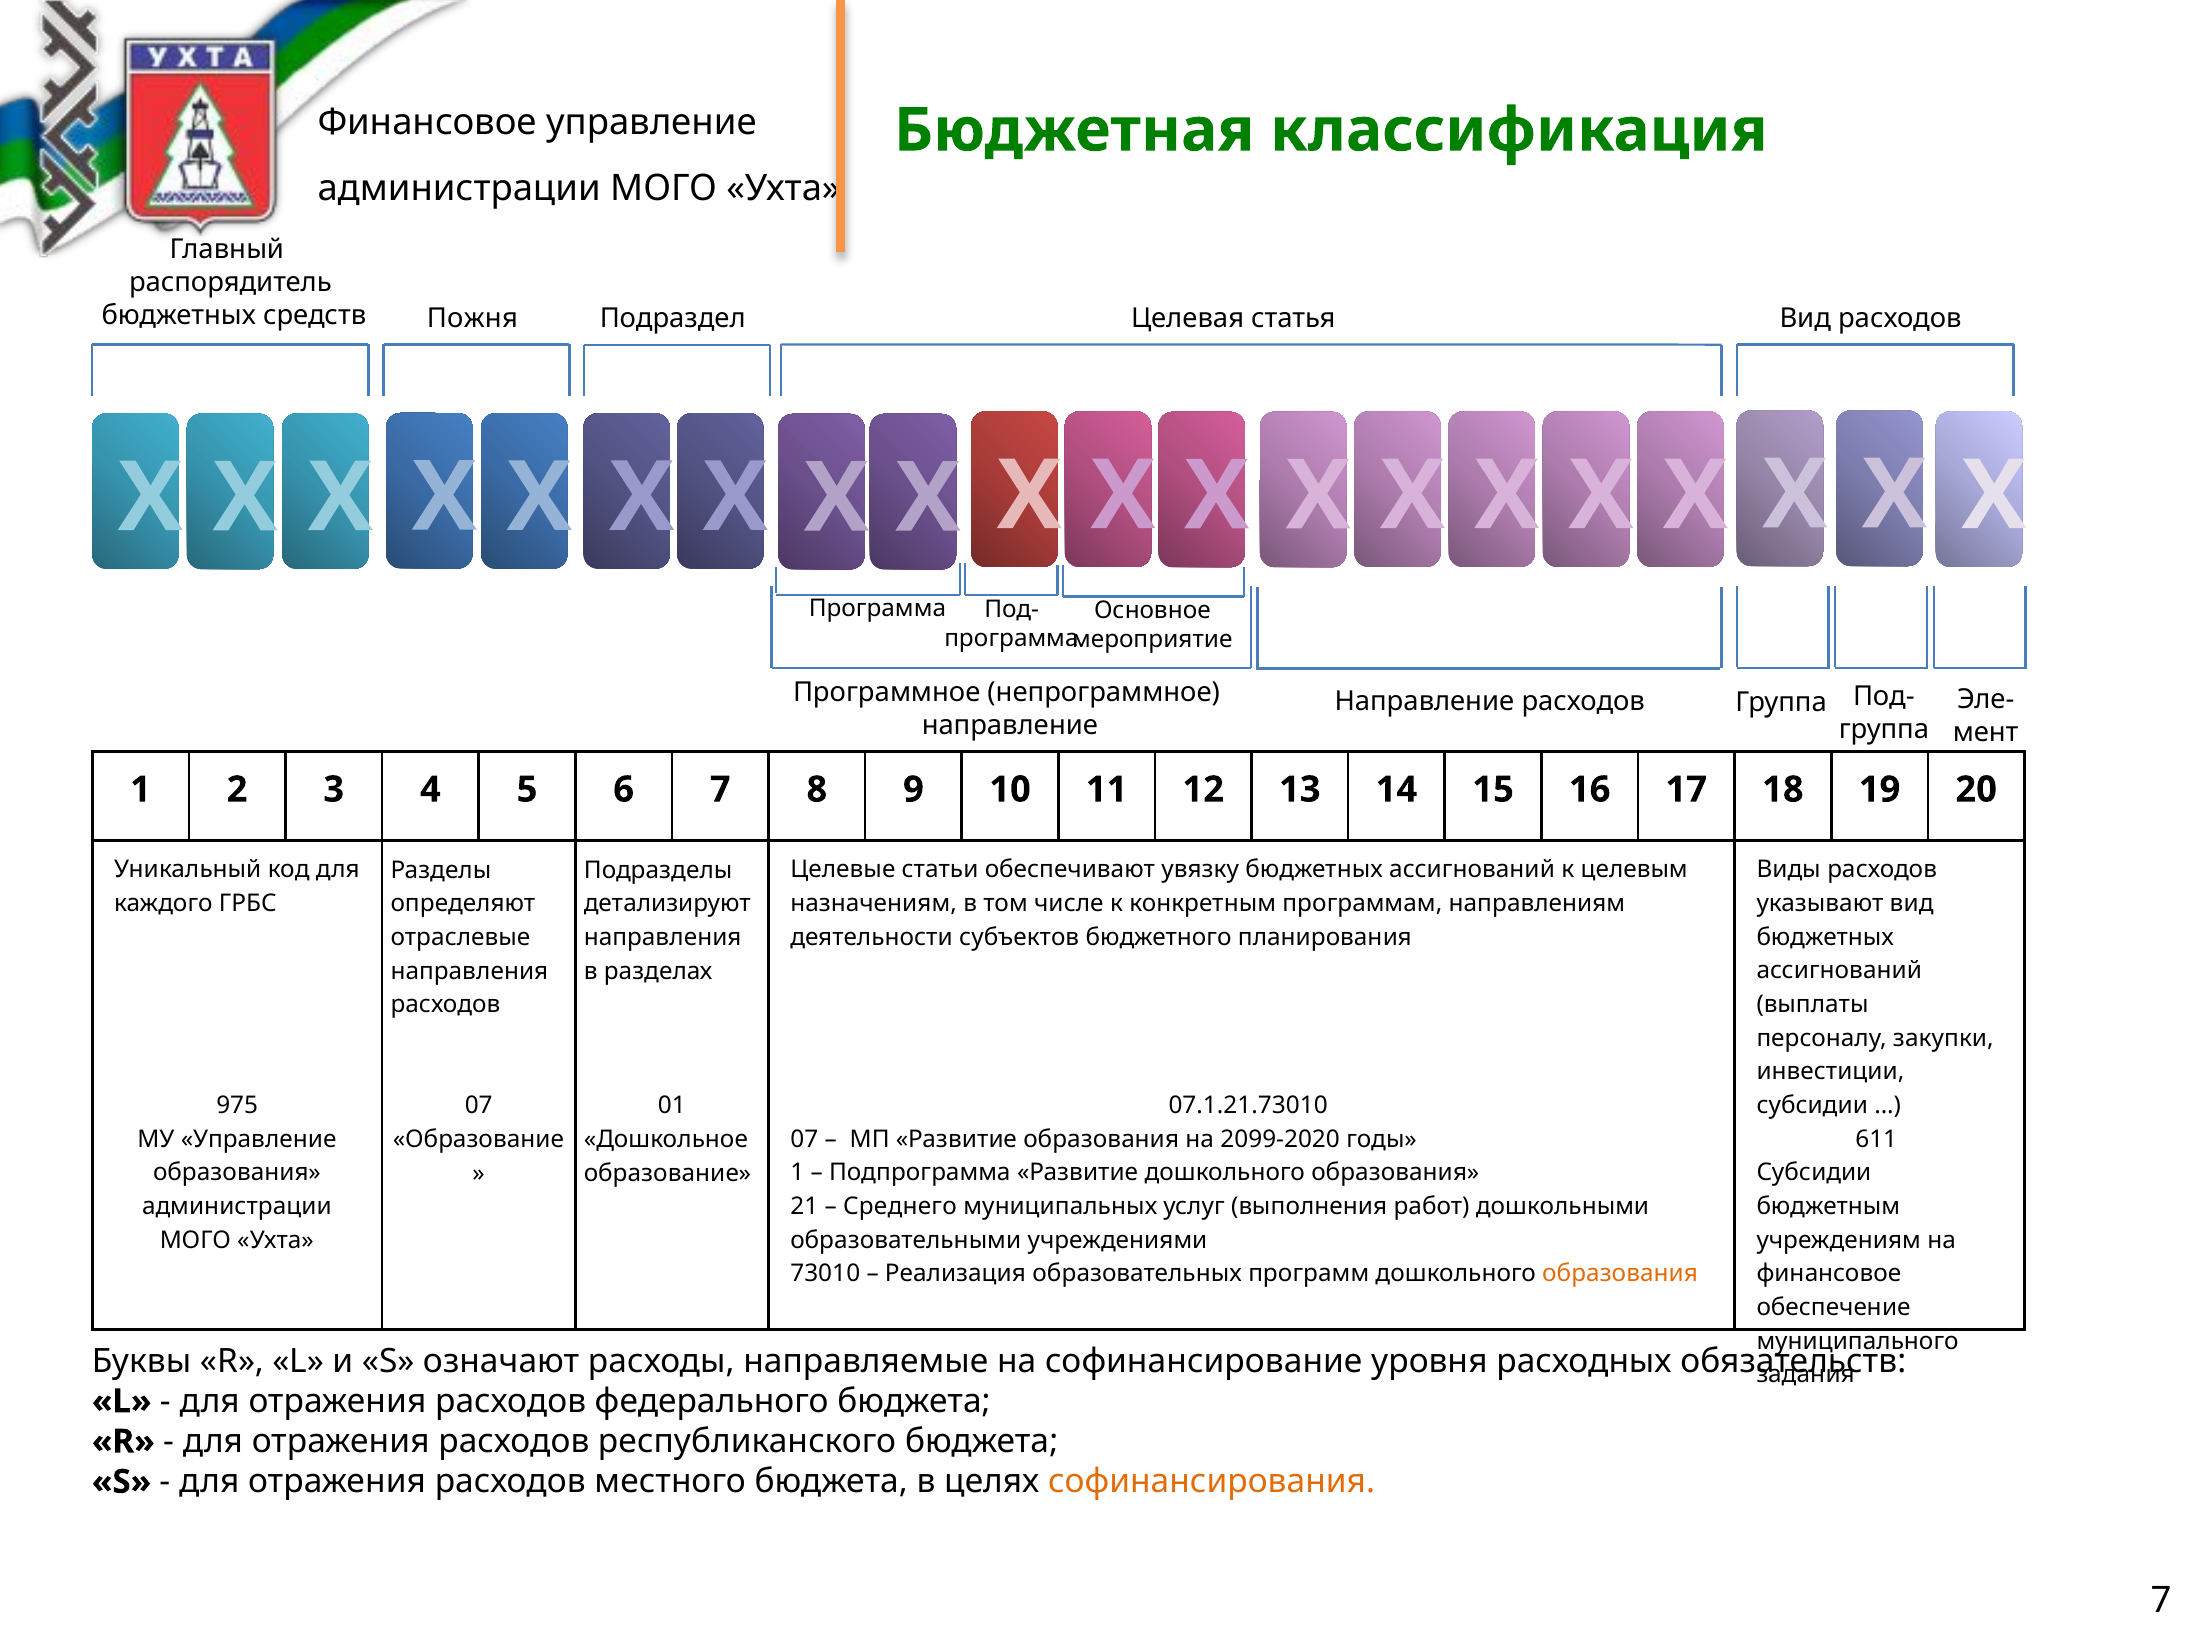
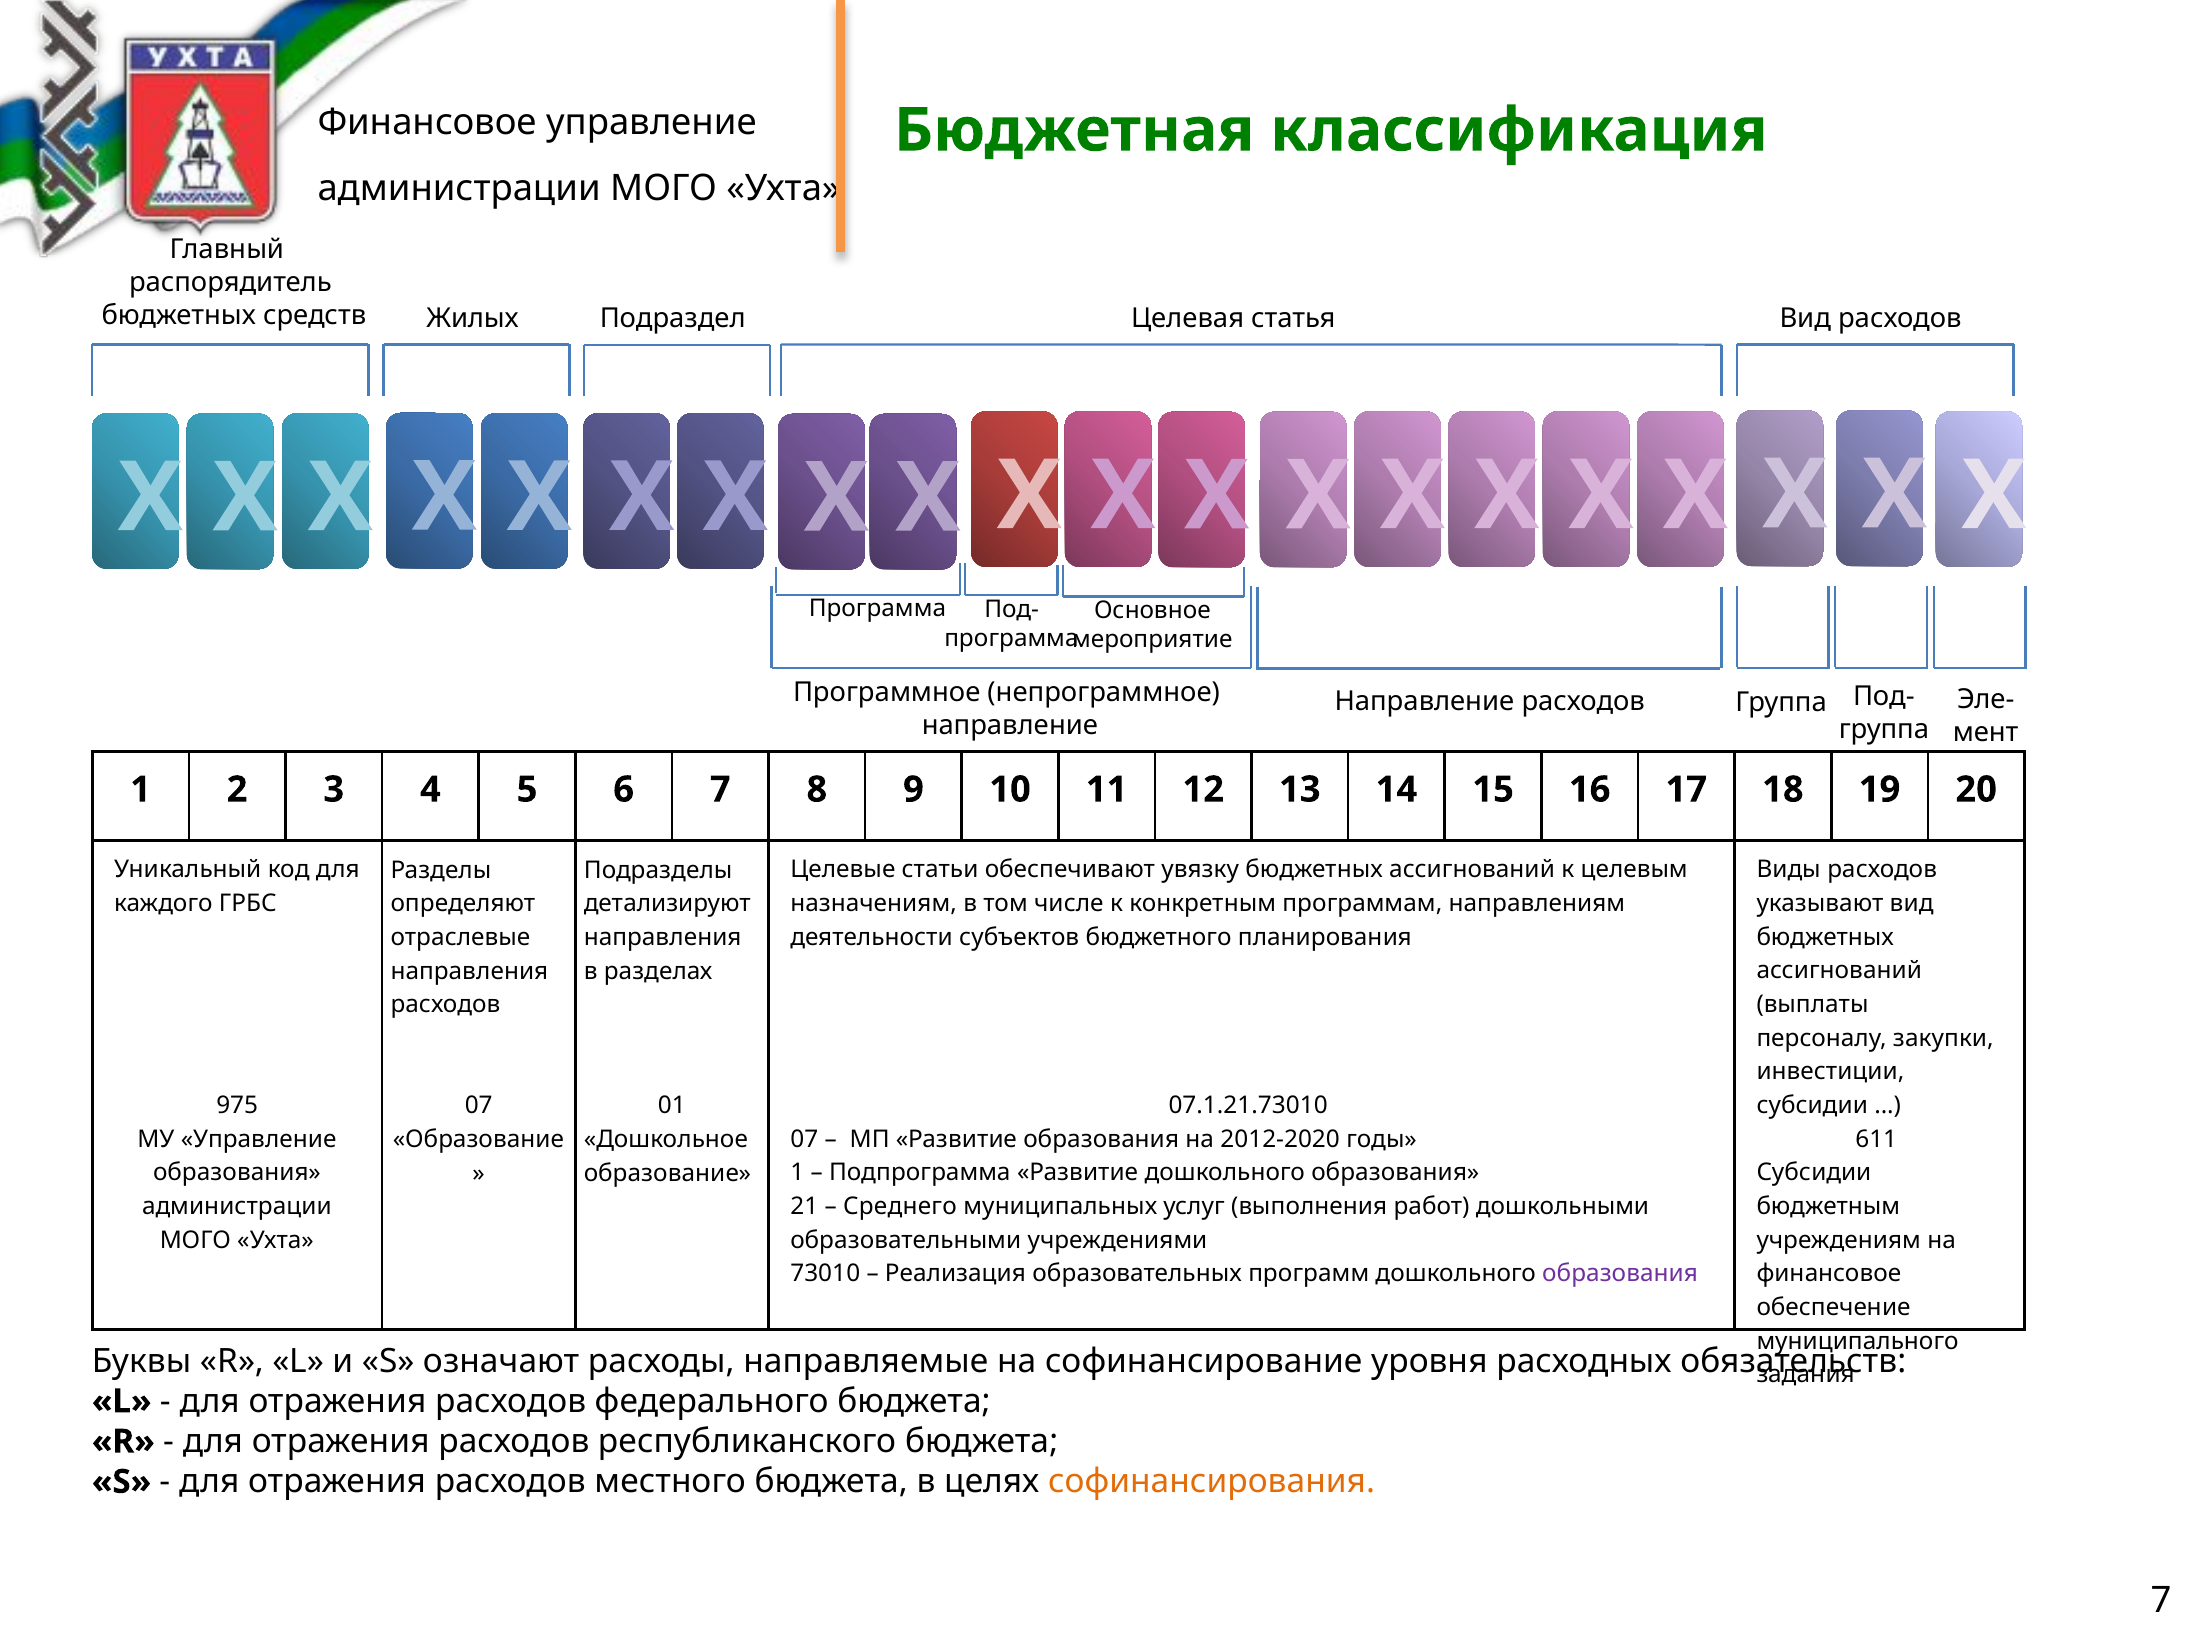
Пожня: Пожня -> Жилых
2099-2020: 2099-2020 -> 2012-2020
образования at (1620, 1274) colour: orange -> purple
